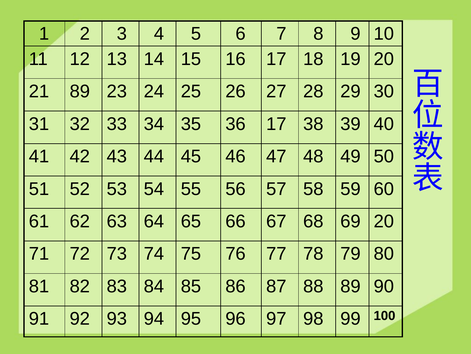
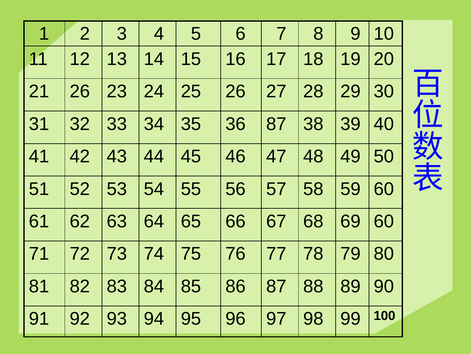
21 89: 89 -> 26
36 17: 17 -> 87
69 20: 20 -> 60
